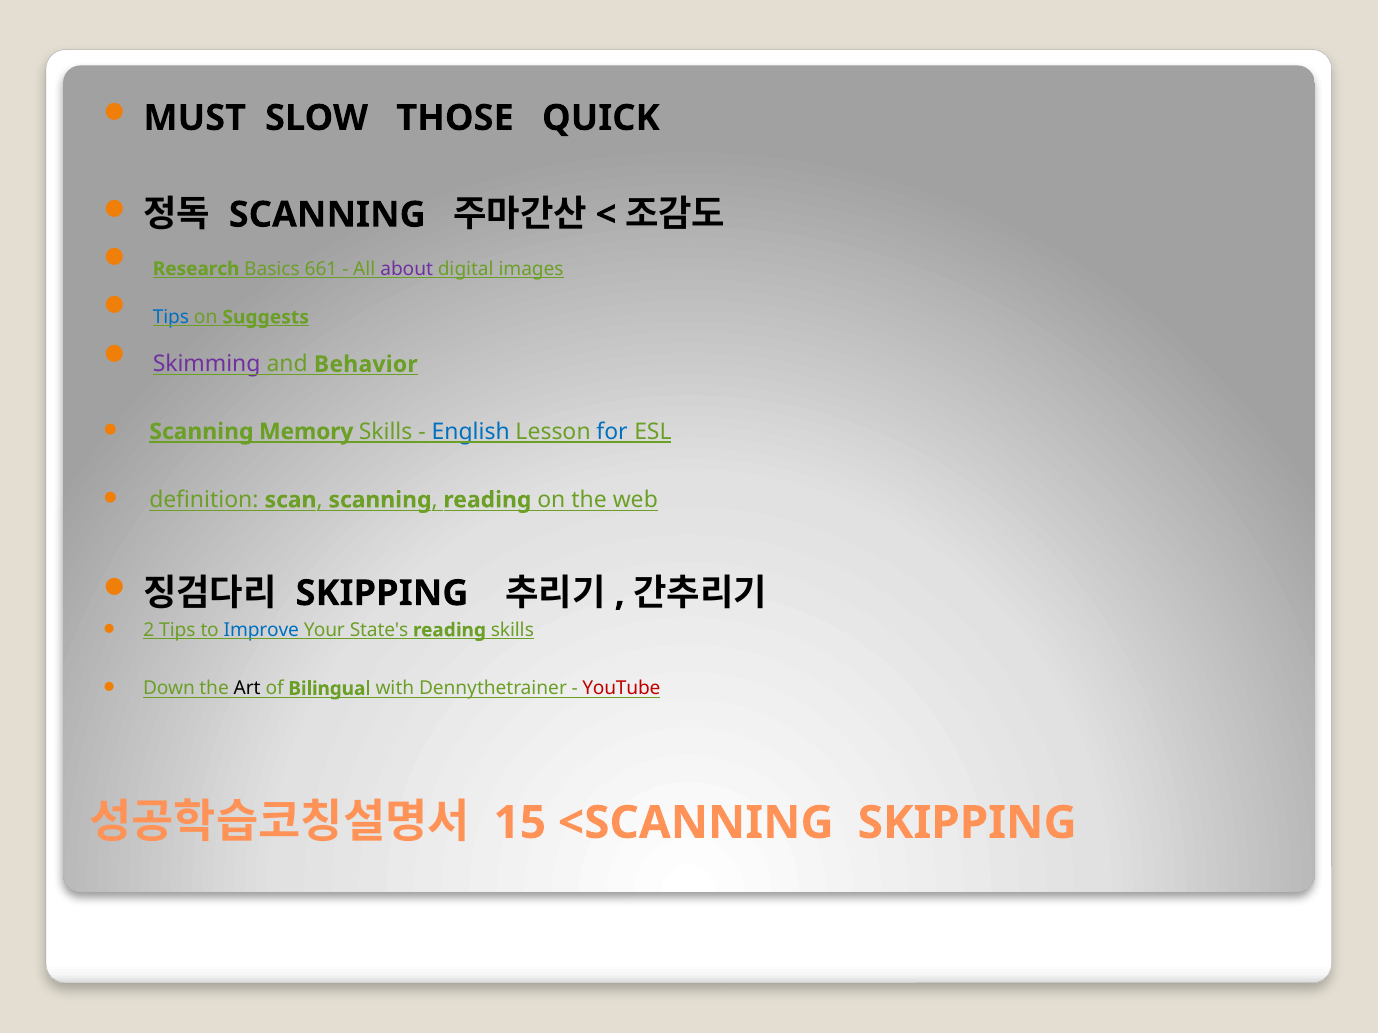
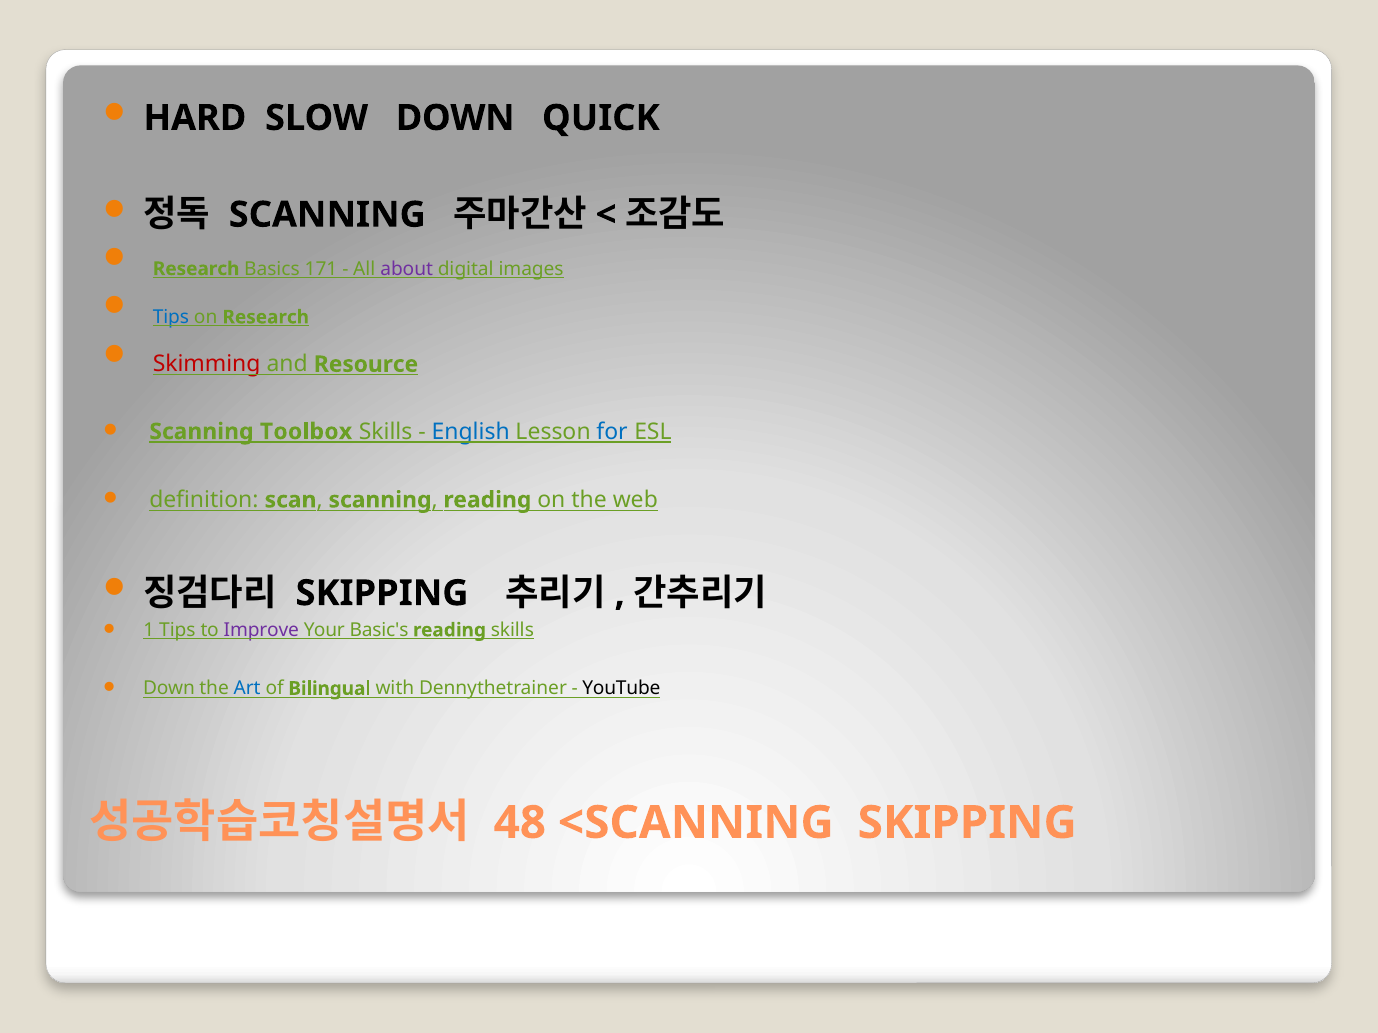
MUST: MUST -> HARD
SLOW THOSE: THOSE -> DOWN
661: 661 -> 171
on Suggests: Suggests -> Research
Skimming colour: purple -> red
Behavior: Behavior -> Resource
Memory: Memory -> Toolbox
2: 2 -> 1
Improve colour: blue -> purple
State's: State's -> Basic's
Art colour: black -> blue
YouTube colour: red -> black
15: 15 -> 48
